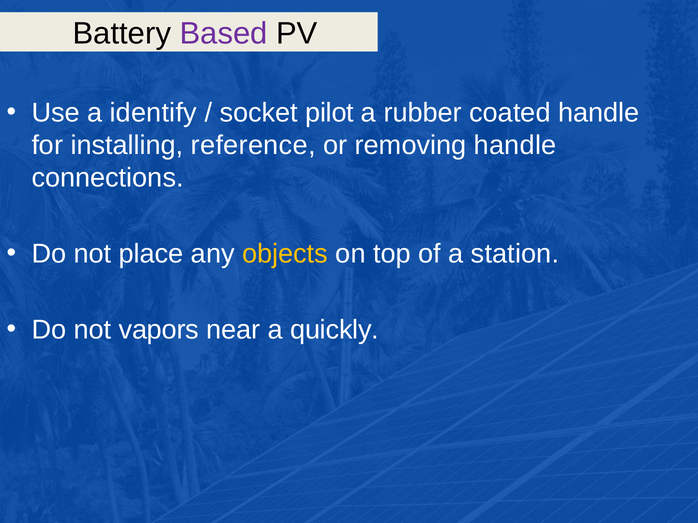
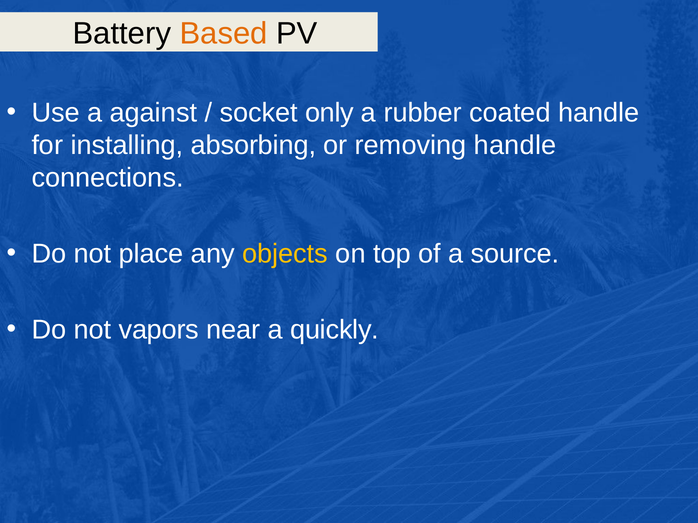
Based colour: purple -> orange
identify: identify -> against
pilot: pilot -> only
reference: reference -> absorbing
station: station -> source
